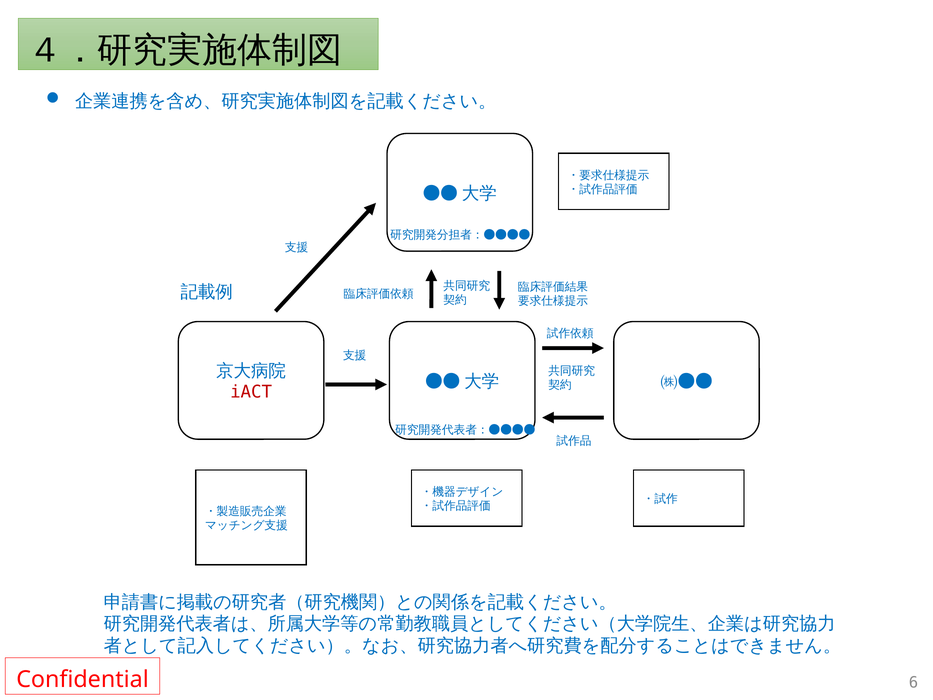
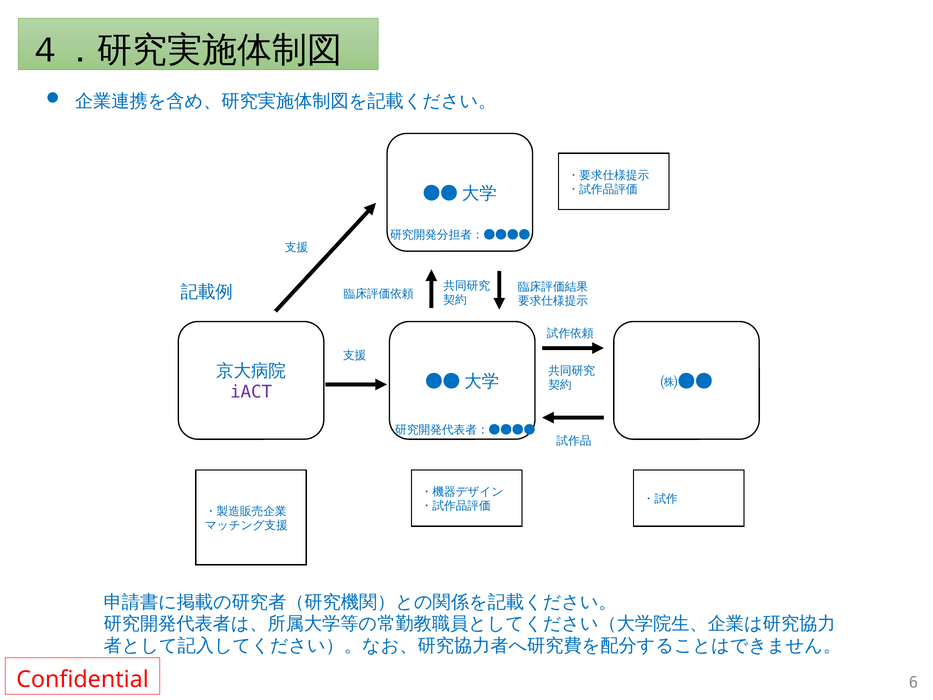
iACT colour: red -> purple
